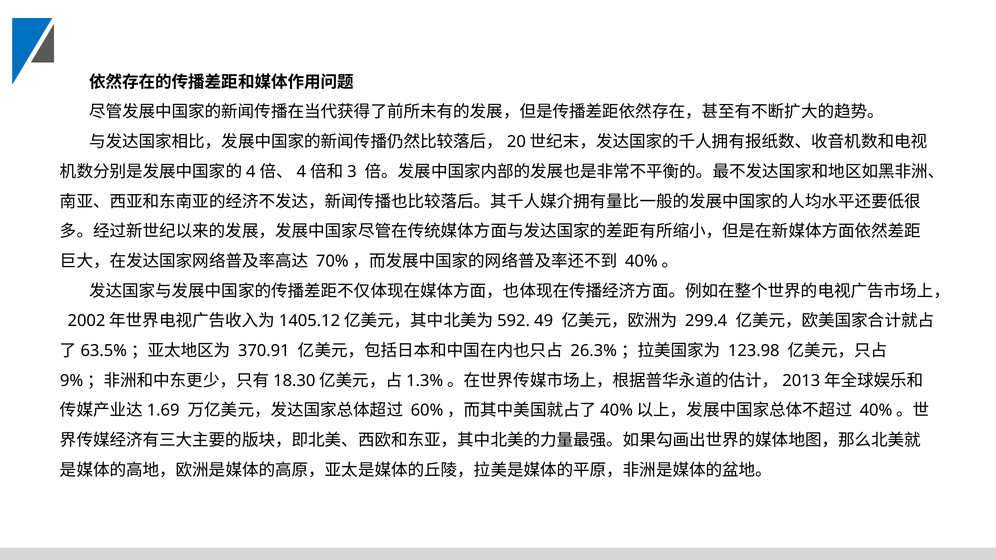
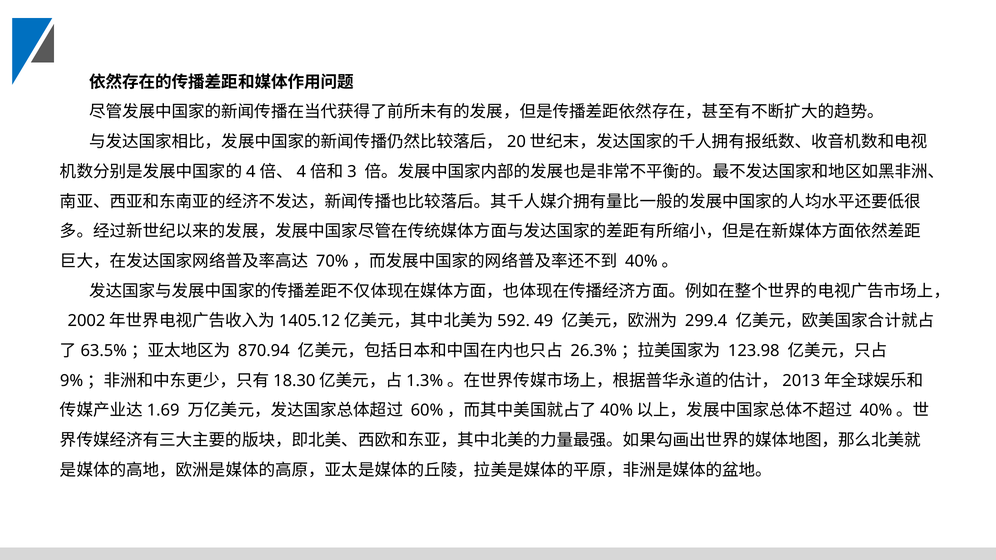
370.91: 370.91 -> 870.94
